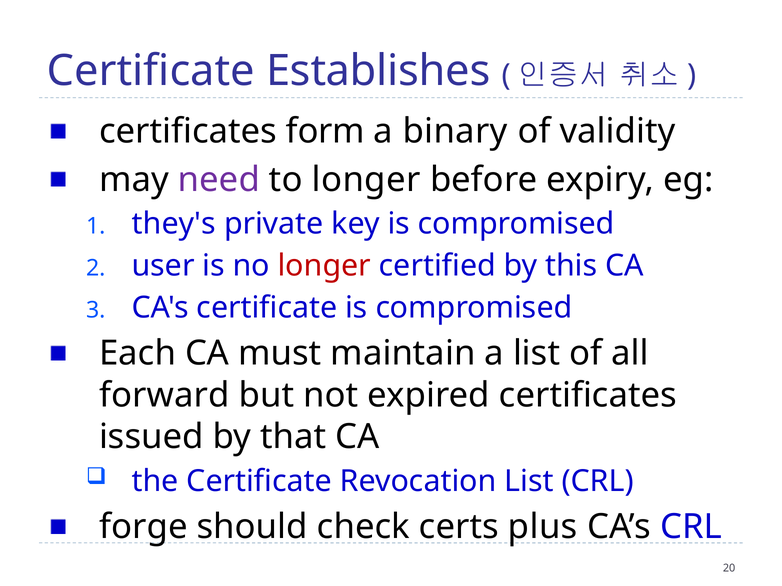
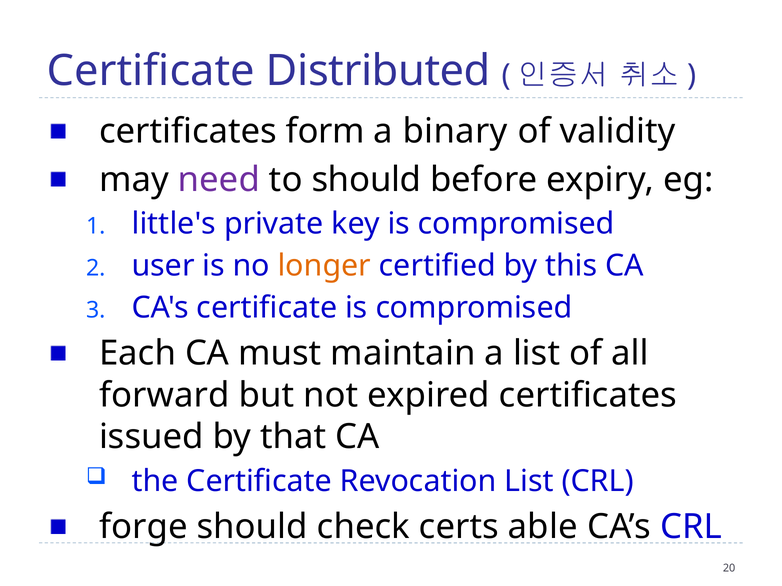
Establishes: Establishes -> Distributed
to longer: longer -> should
they's: they's -> little's
longer at (324, 266) colour: red -> orange
plus: plus -> able
